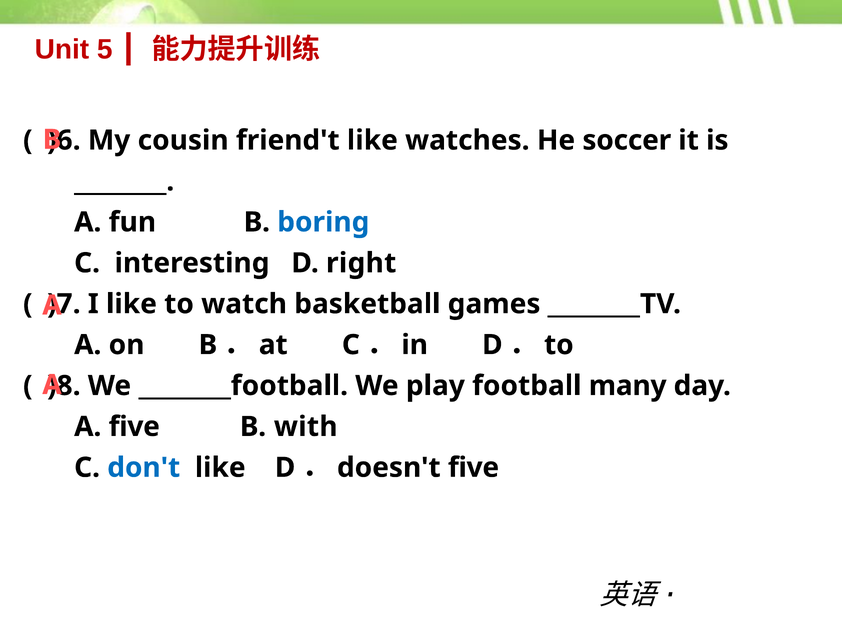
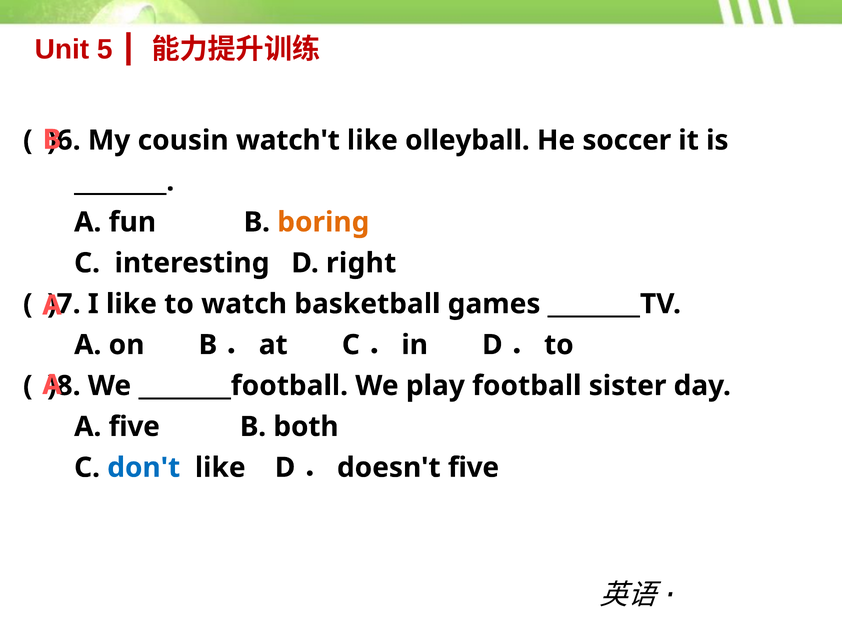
friend't: friend't -> watch't
watches: watches -> olleyball
boring colour: blue -> orange
many: many -> sister
with: with -> both
